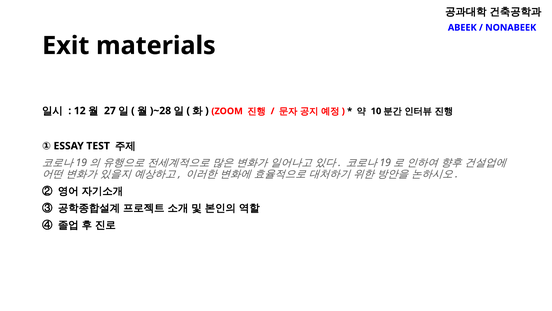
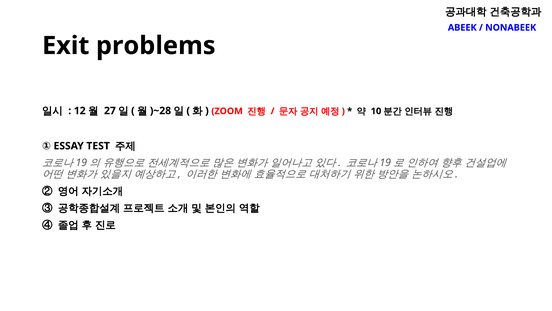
materials: materials -> problems
